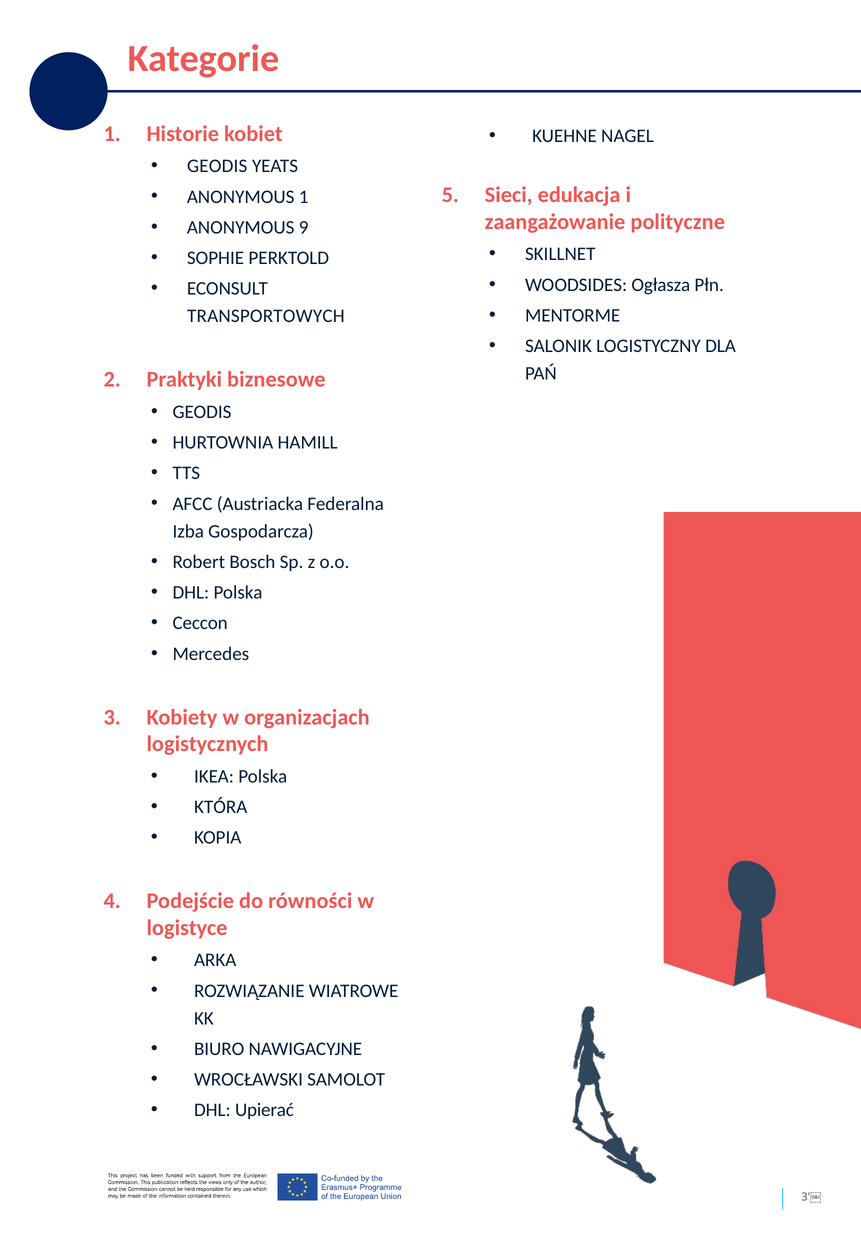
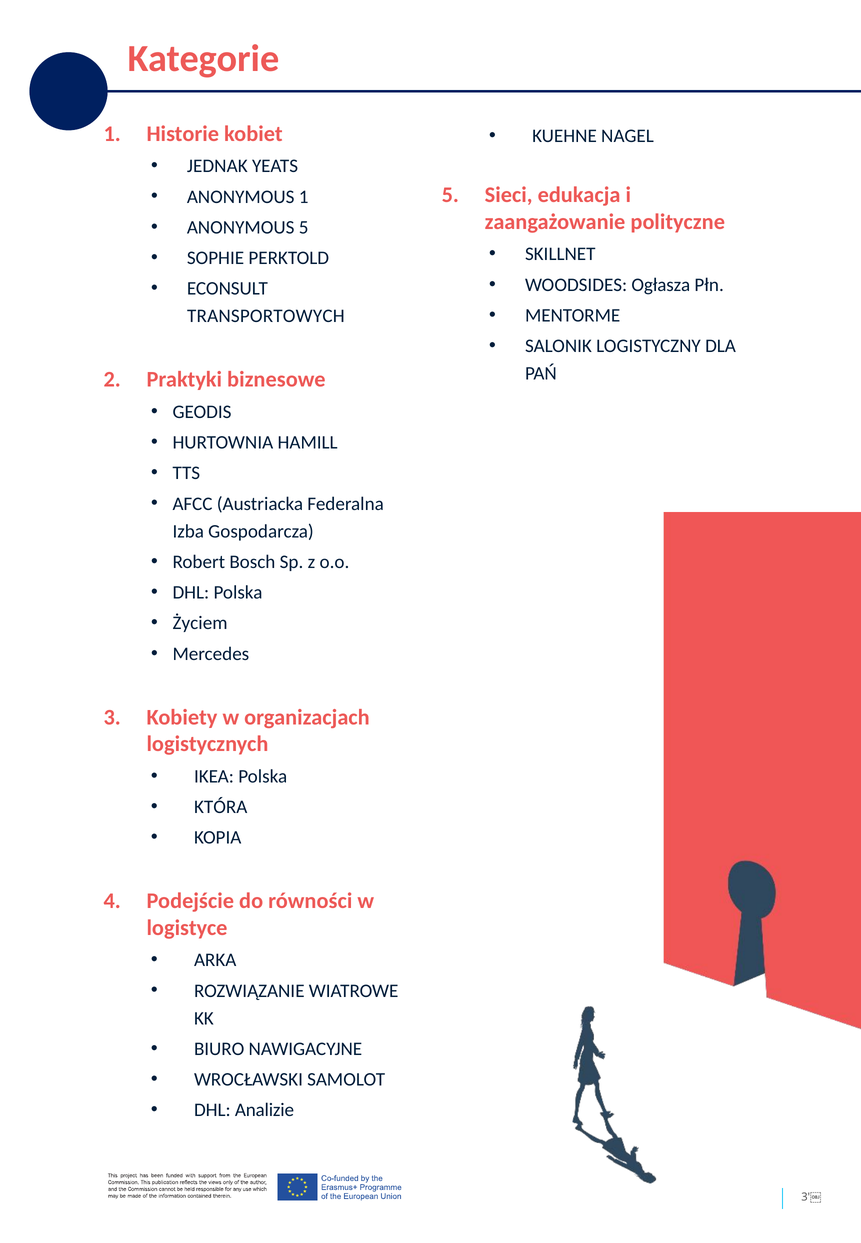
GEODIS at (217, 166): GEODIS -> JEDNAK
ANONYMOUS 9: 9 -> 5
Ceccon: Ceccon -> Życiem
Upierać: Upierać -> Analizie
